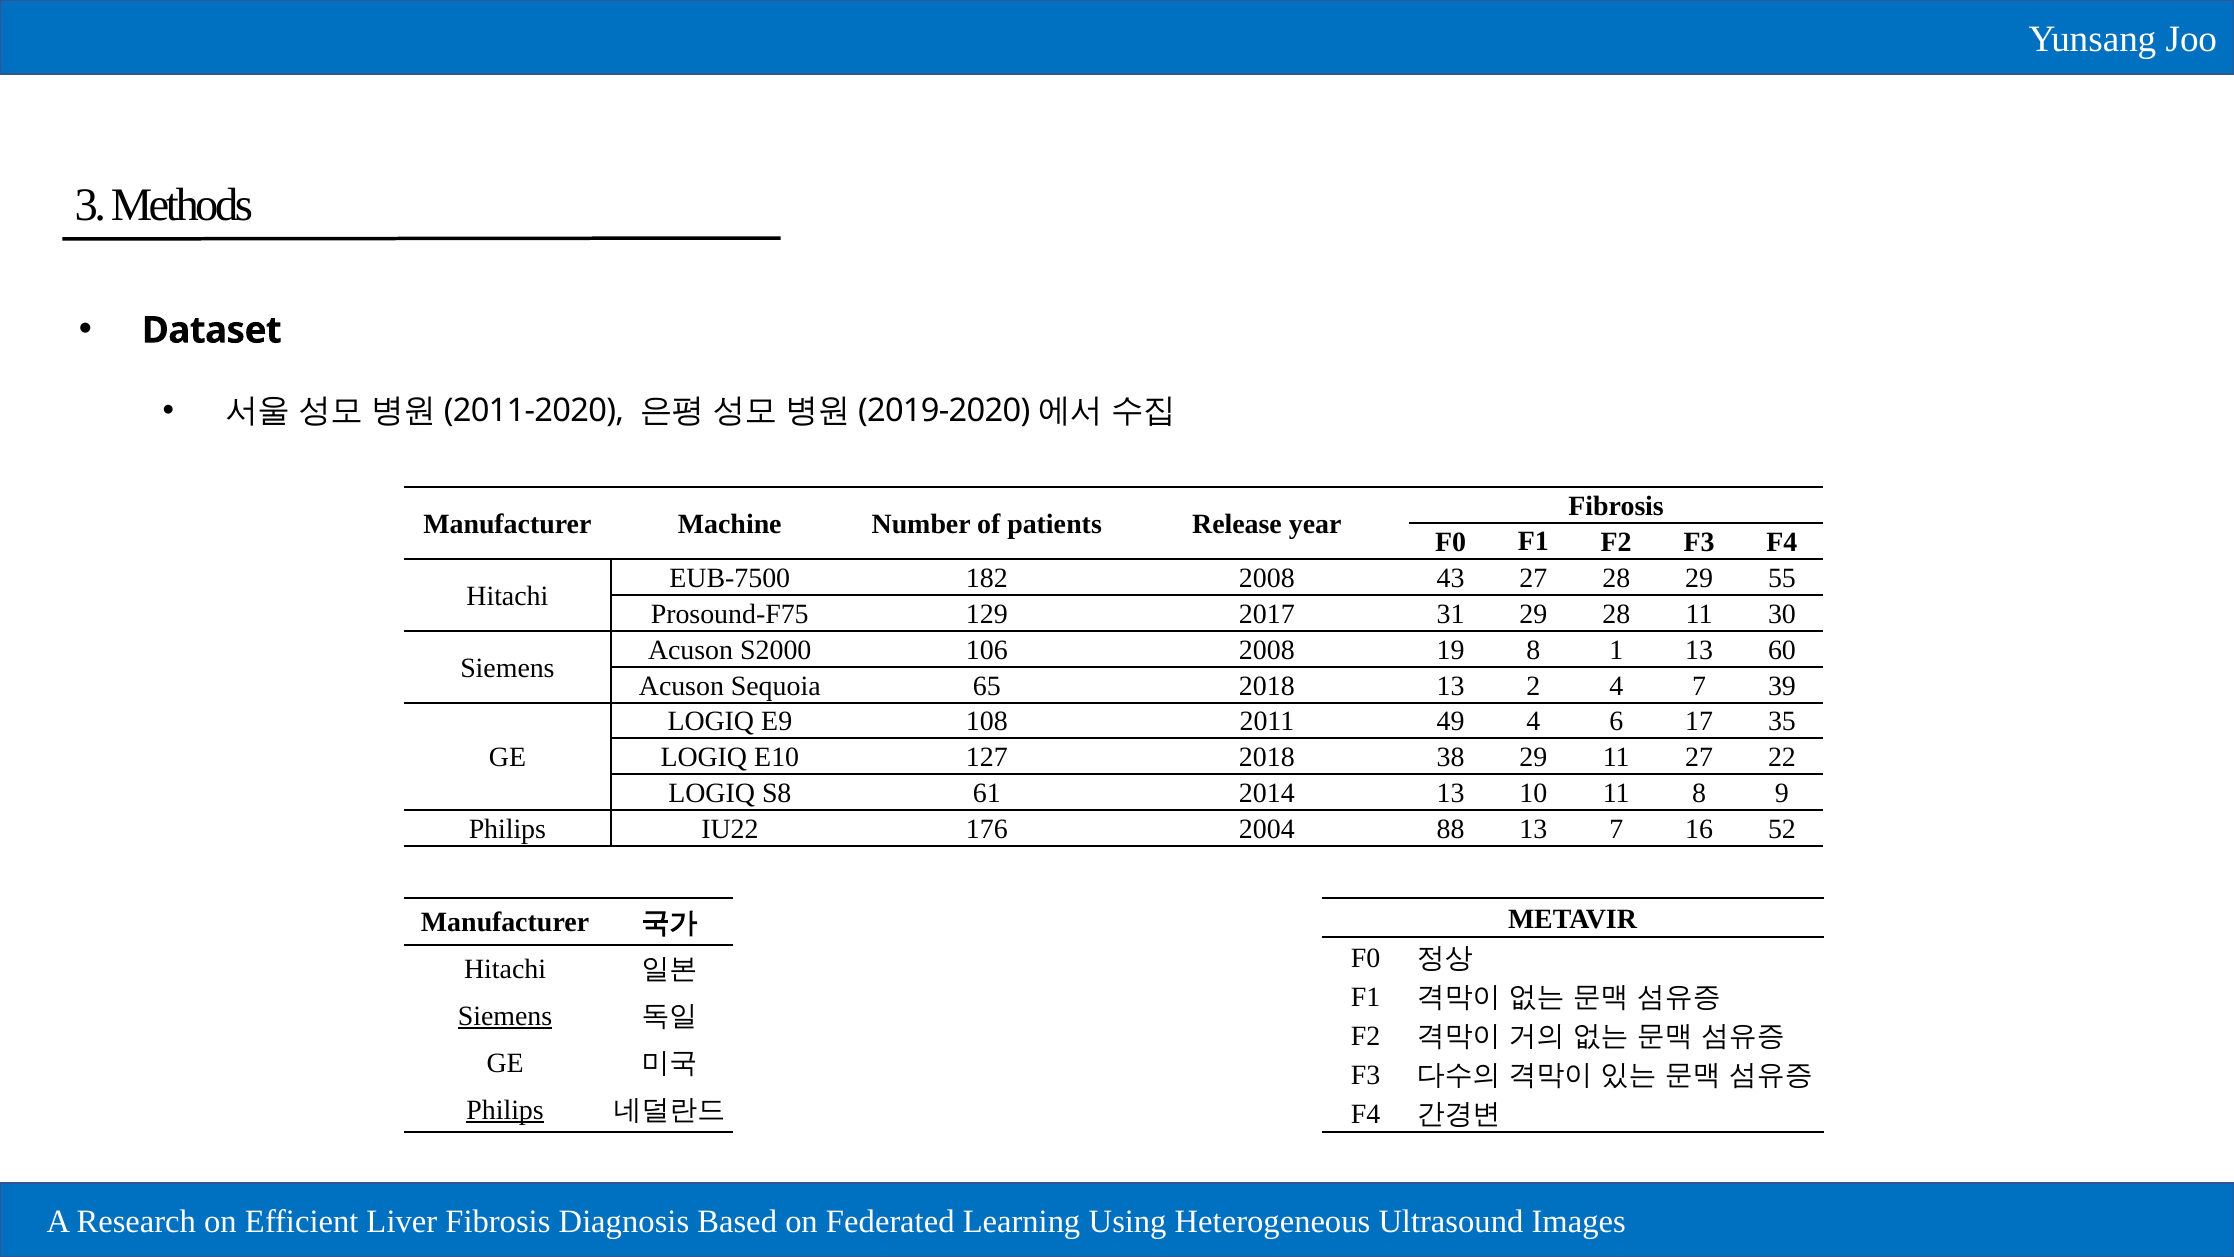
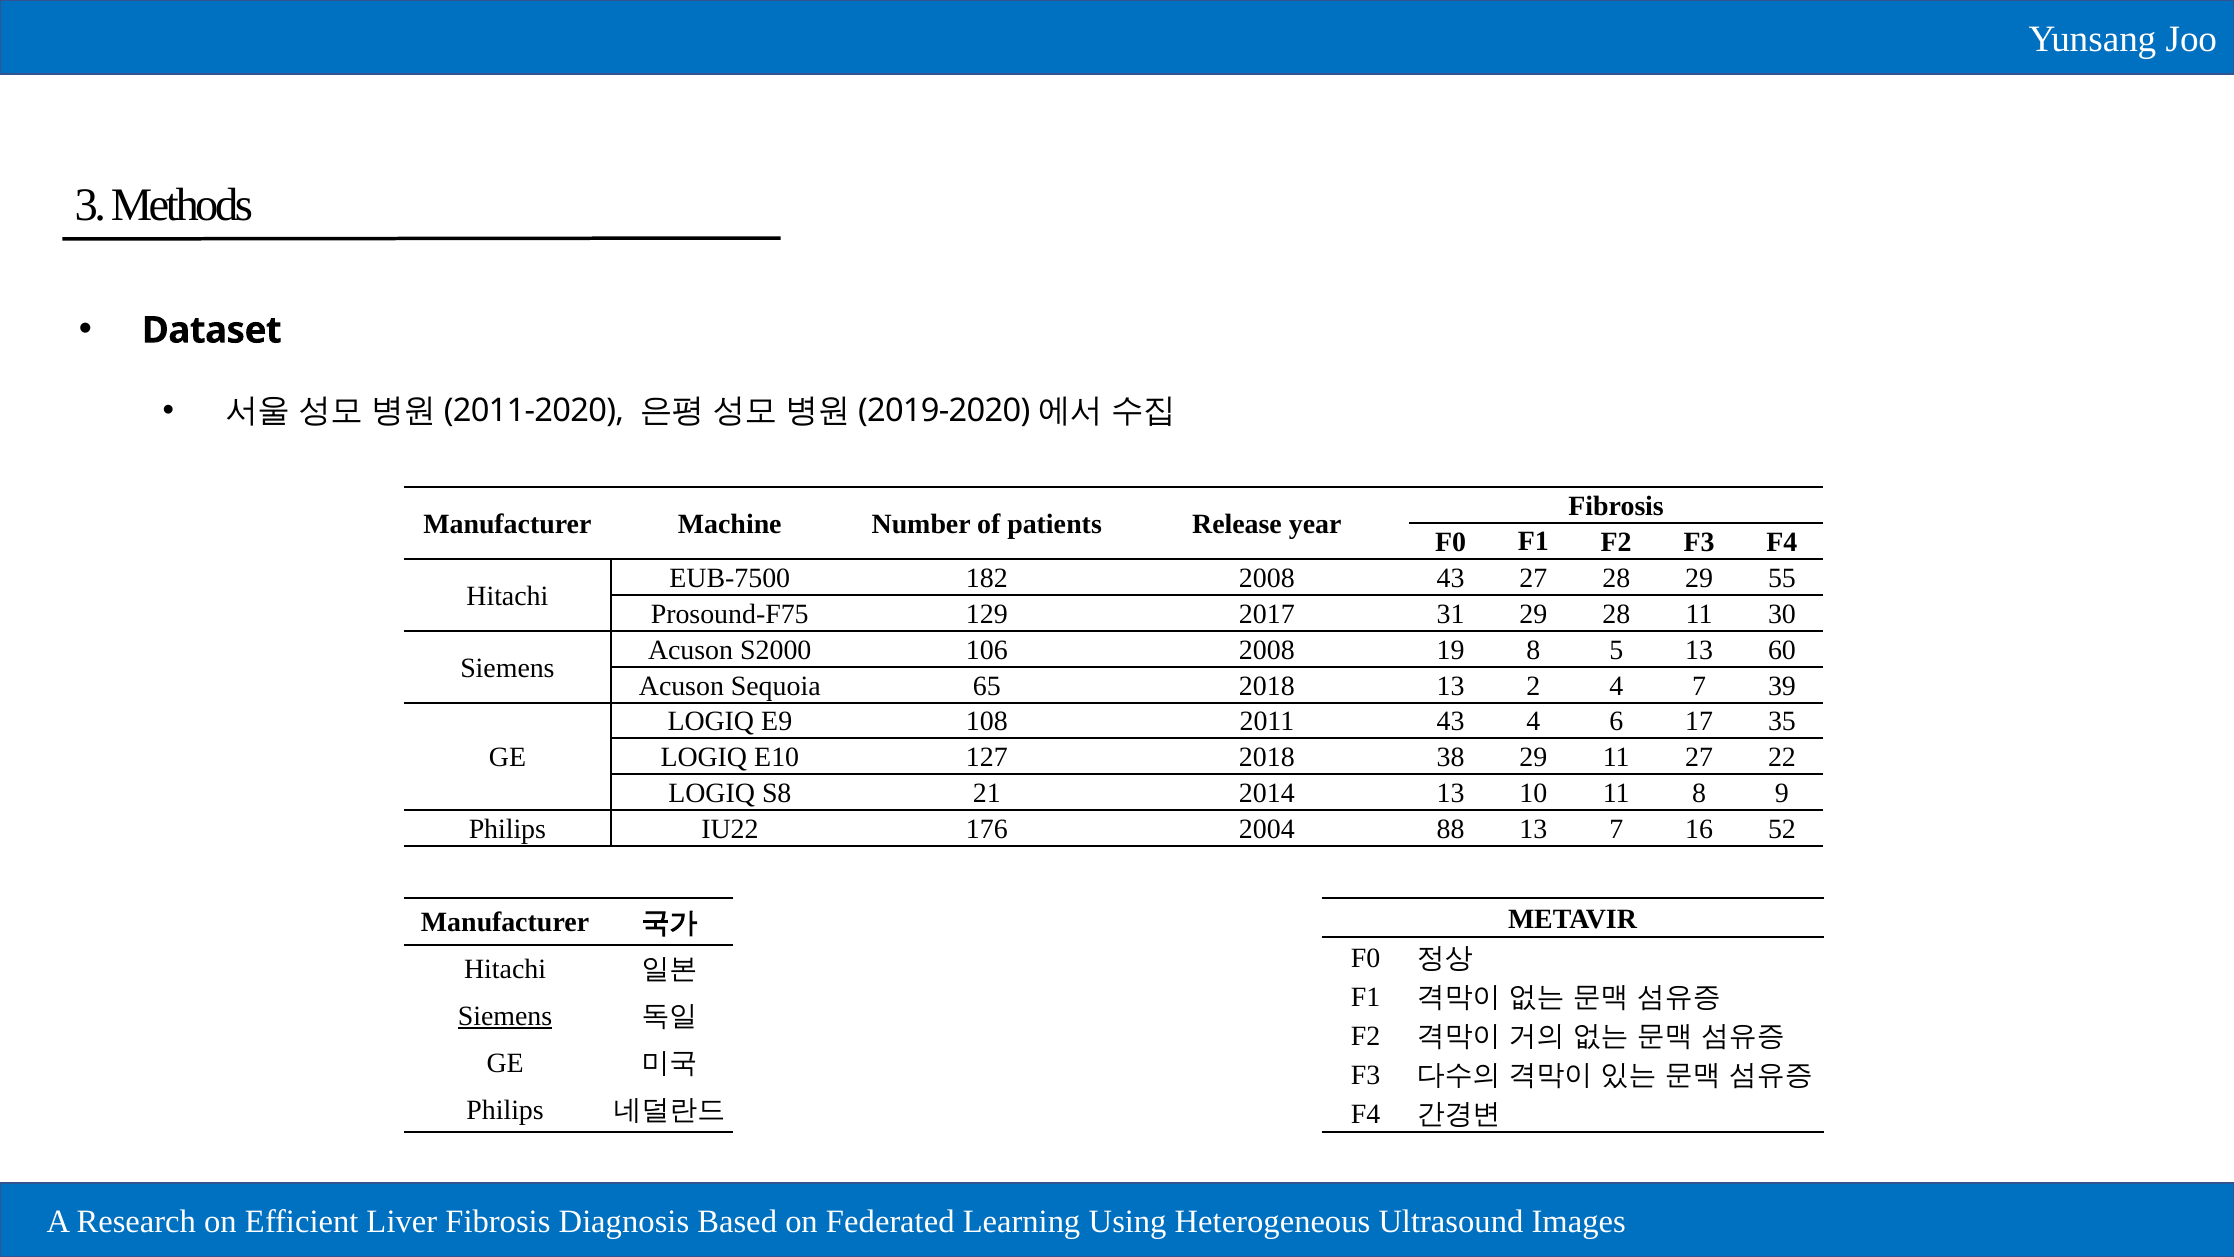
1: 1 -> 5
2011 49: 49 -> 43
61: 61 -> 21
Philips at (505, 1110) underline: present -> none
